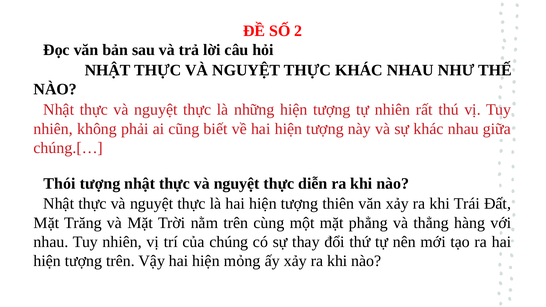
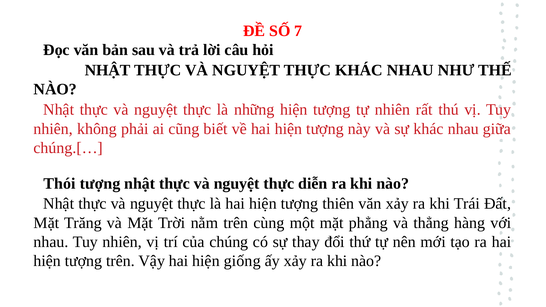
2: 2 -> 7
mỏng: mỏng -> giống
